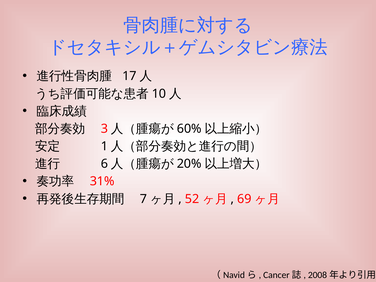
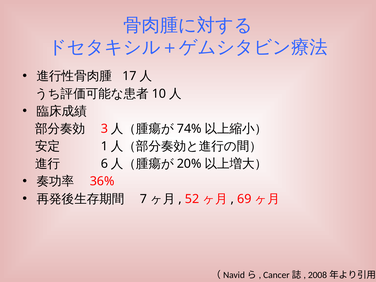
60%: 60% -> 74%
31%: 31% -> 36%
